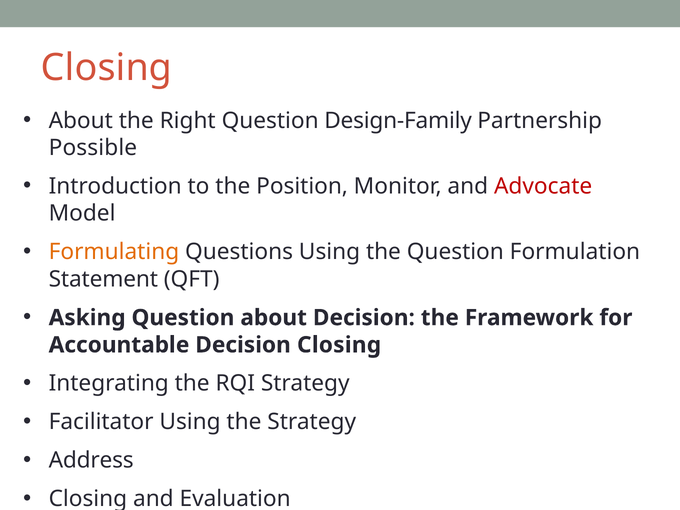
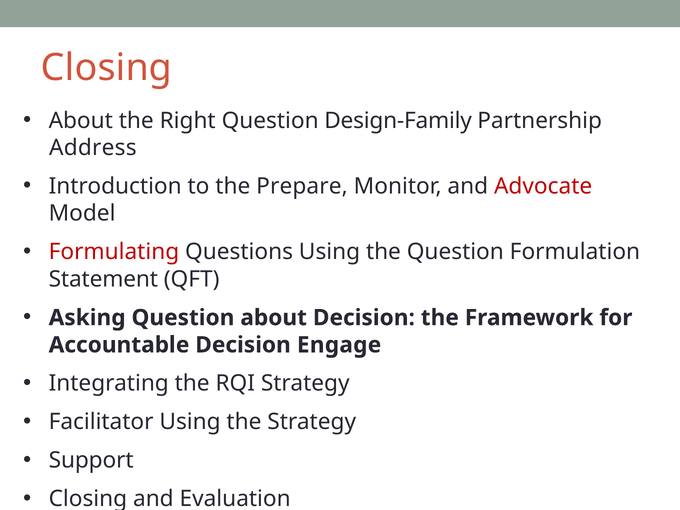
Possible: Possible -> Address
Position: Position -> Prepare
Formulating colour: orange -> red
Decision Closing: Closing -> Engage
Address: Address -> Support
